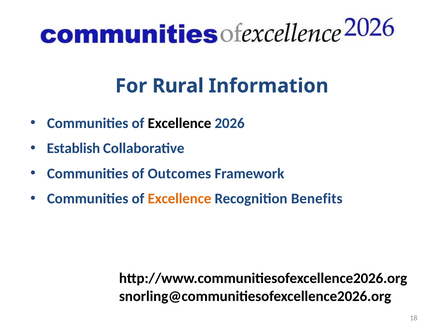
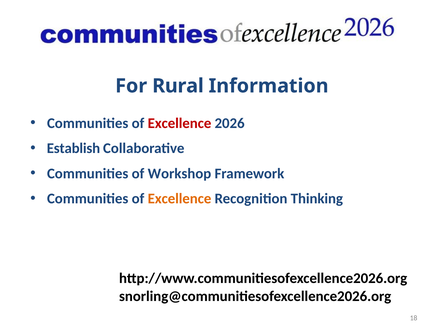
Excellence at (179, 123) colour: black -> red
Outcomes: Outcomes -> Workshop
Benefits: Benefits -> Thinking
